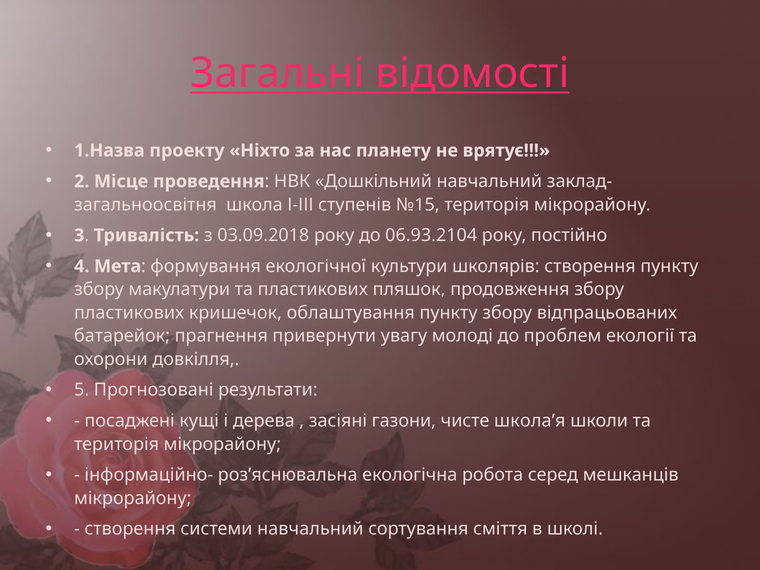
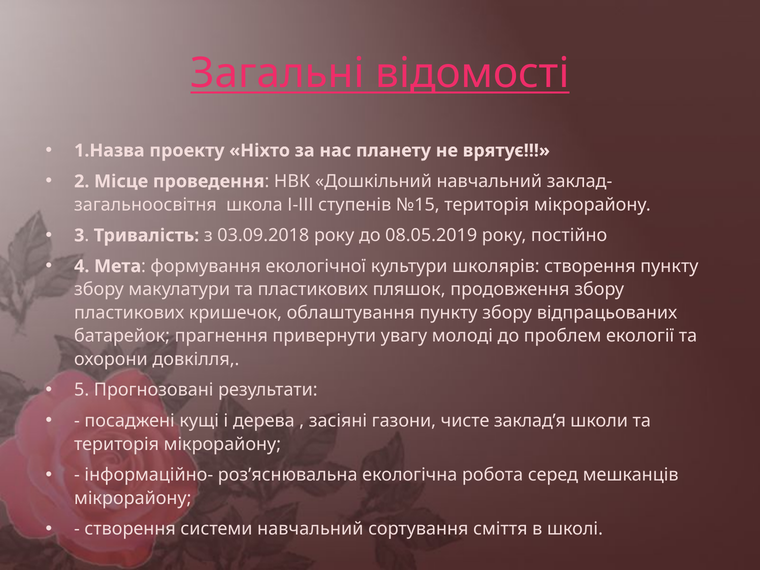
06.93.2104: 06.93.2104 -> 08.05.2019
школа’я: школа’я -> заклад’я
